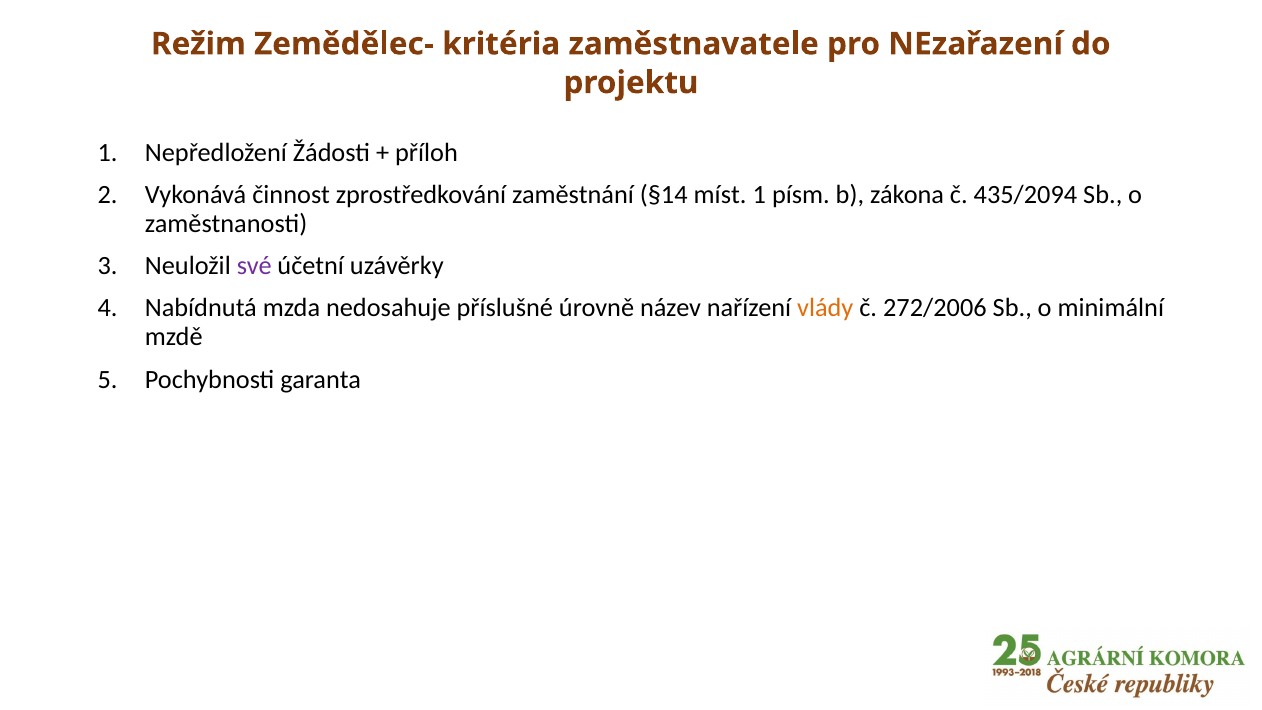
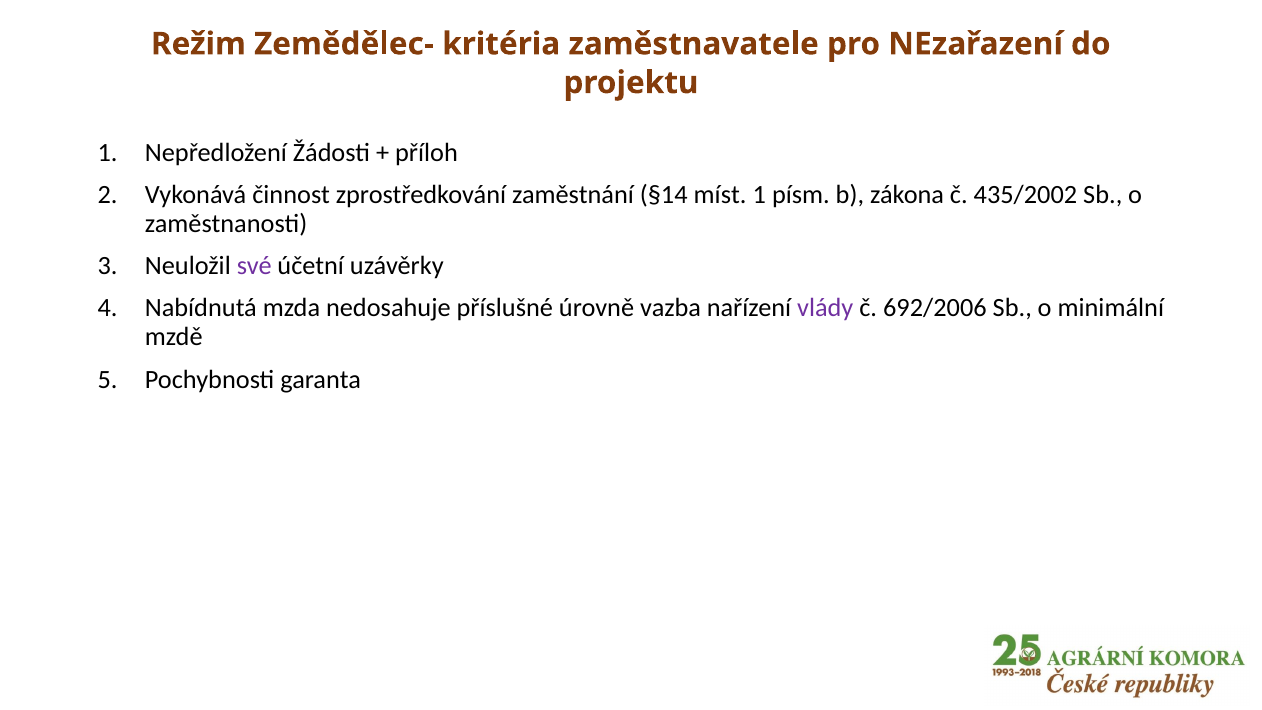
435/2094: 435/2094 -> 435/2002
název: název -> vazba
vlády colour: orange -> purple
272/2006: 272/2006 -> 692/2006
